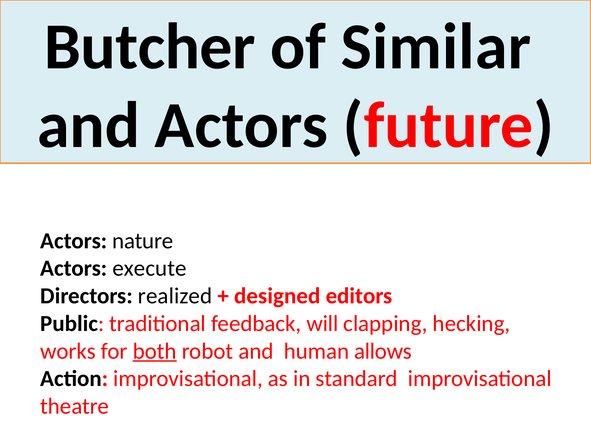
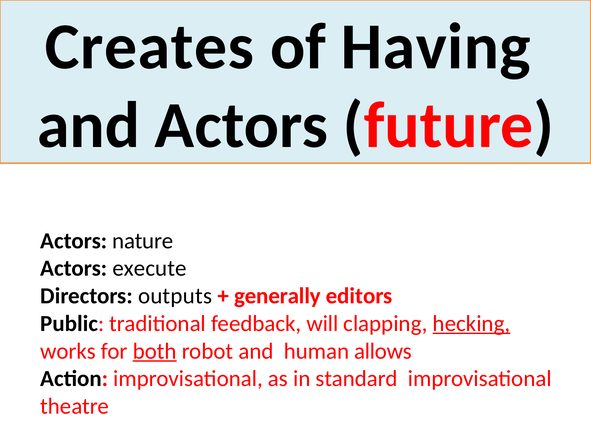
Butcher: Butcher -> Creates
Similar: Similar -> Having
realized: realized -> outputs
designed: designed -> generally
hecking underline: none -> present
